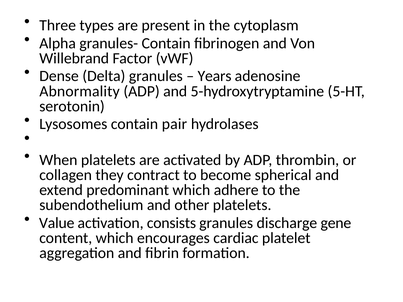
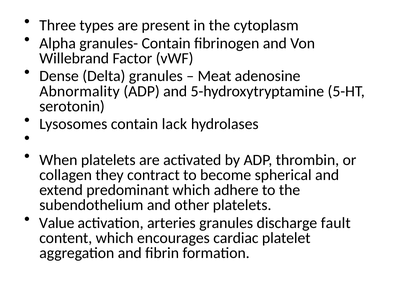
Years: Years -> Meat
pair: pair -> lack
consists: consists -> arteries
gene: gene -> fault
